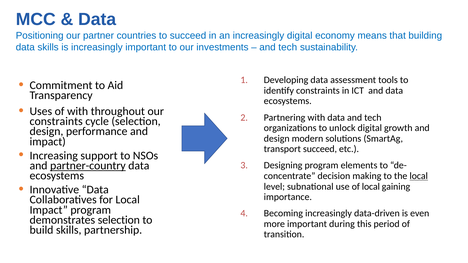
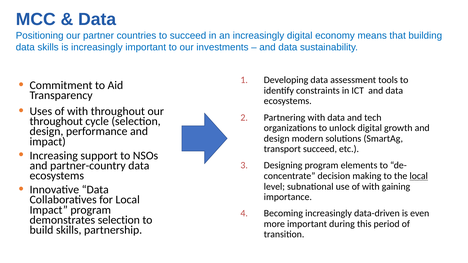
tech at (288, 47): tech -> data
constraints at (56, 121): constraints -> throughout
partner-country underline: present -> none
use of local: local -> with
